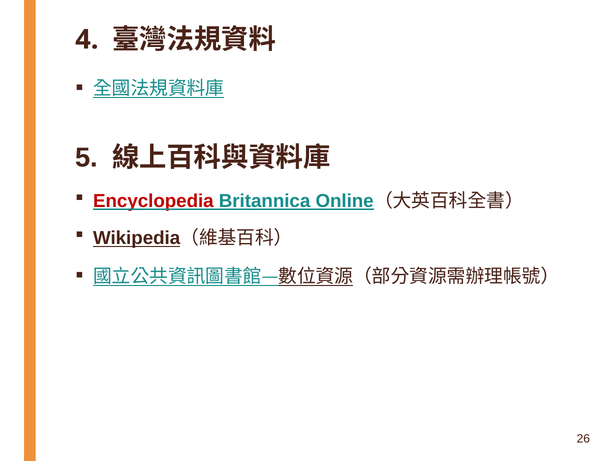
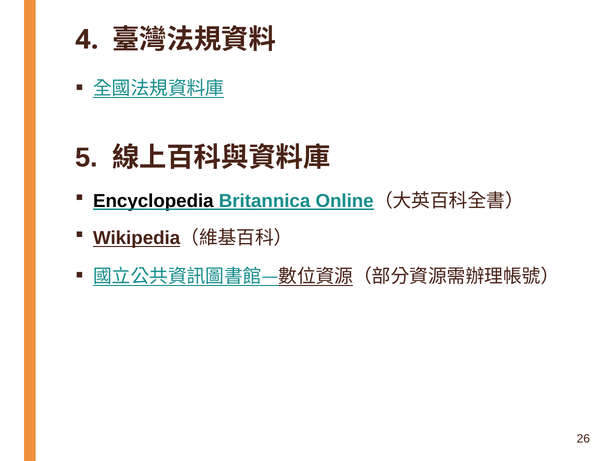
Encyclopedia colour: red -> black
